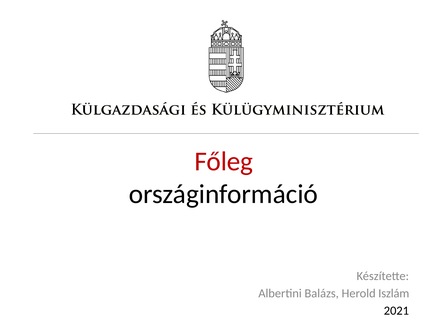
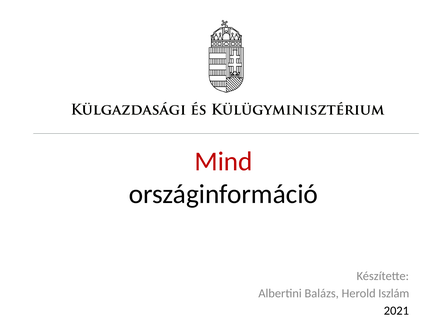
Főleg: Főleg -> Mind
